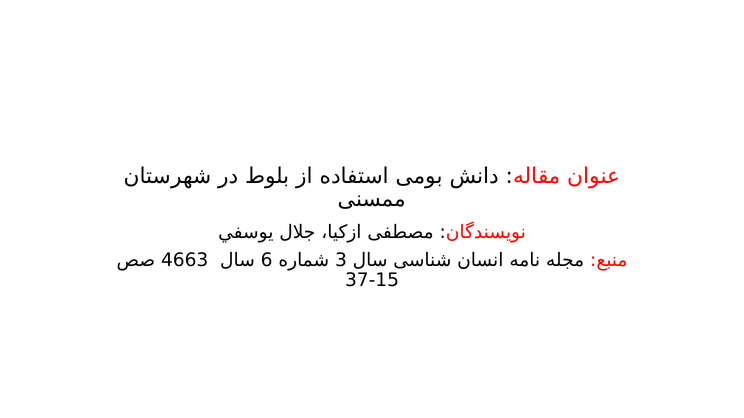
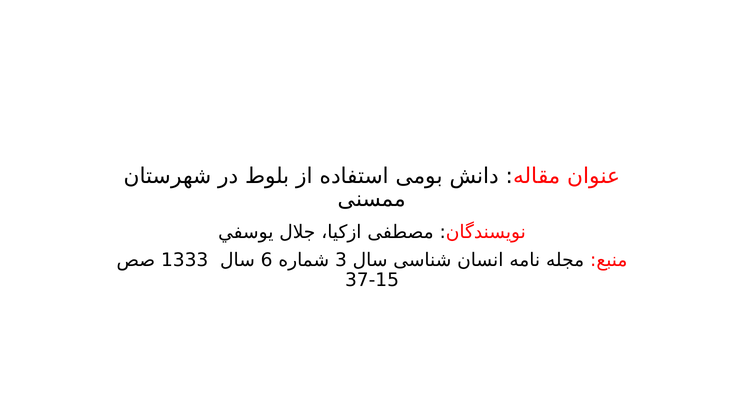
4663: 4663 -> 1333
